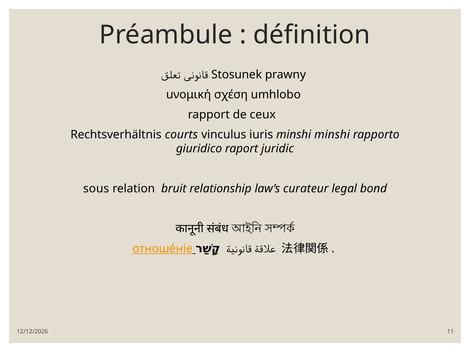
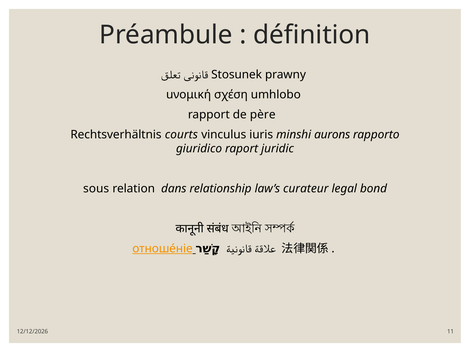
ceux: ceux -> père
minshi minshi: minshi -> aurons
bruit: bruit -> dans
